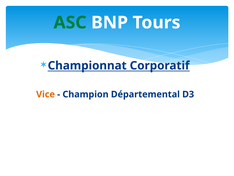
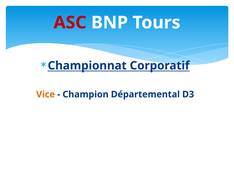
ASC colour: green -> red
